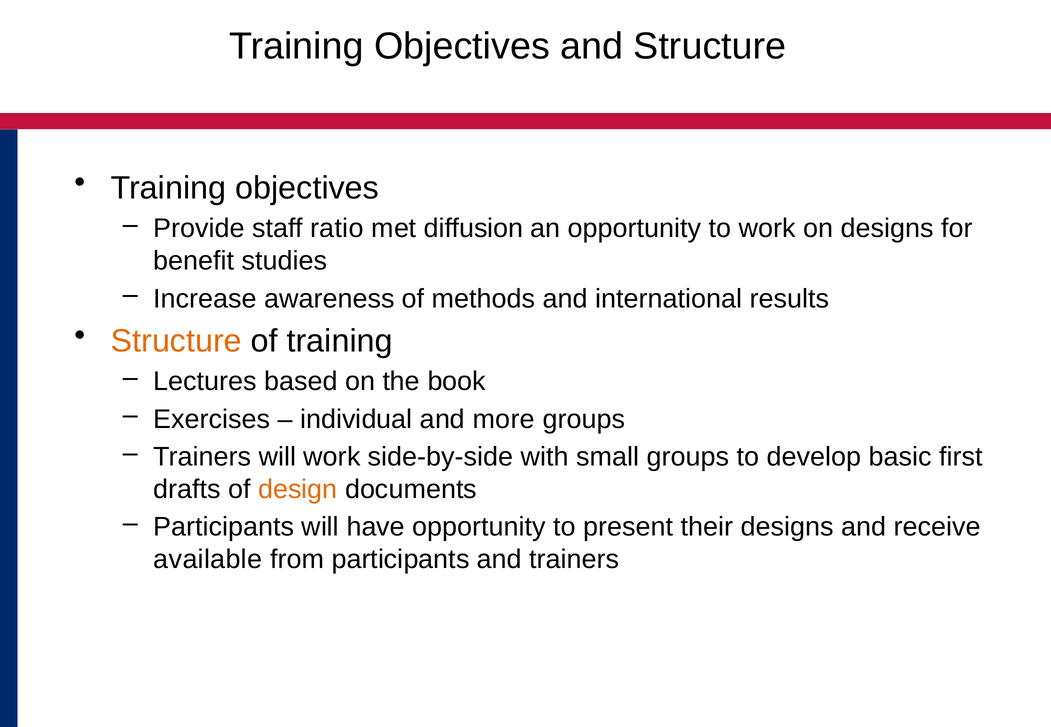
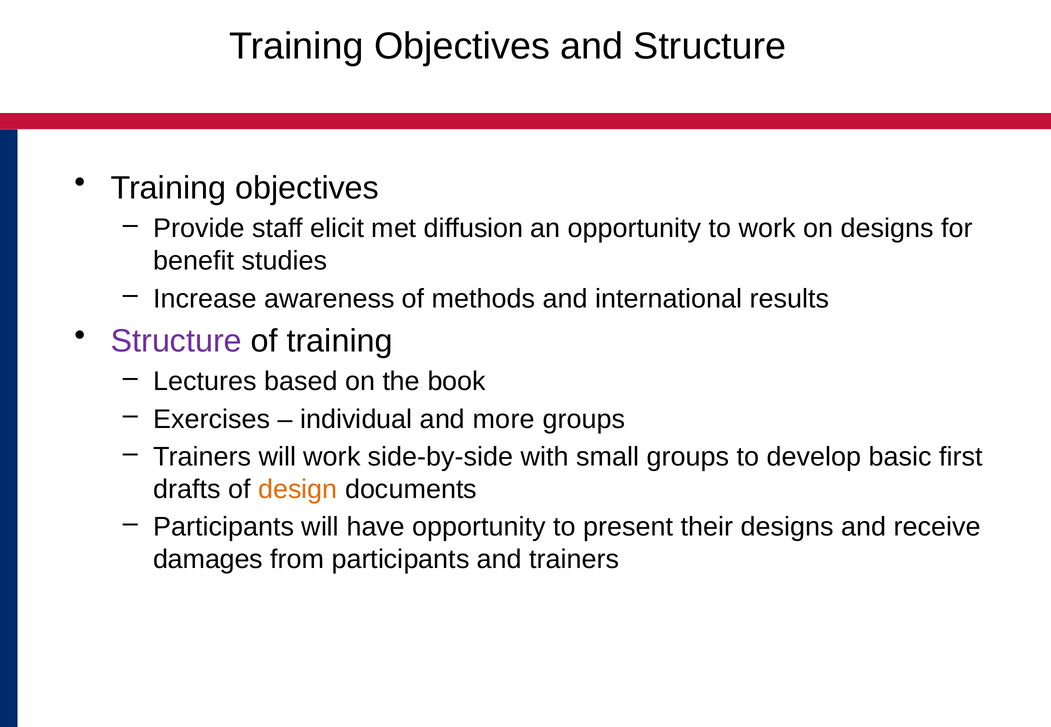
ratio: ratio -> elicit
Structure at (176, 341) colour: orange -> purple
available: available -> damages
